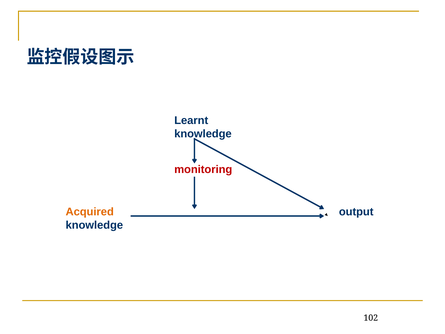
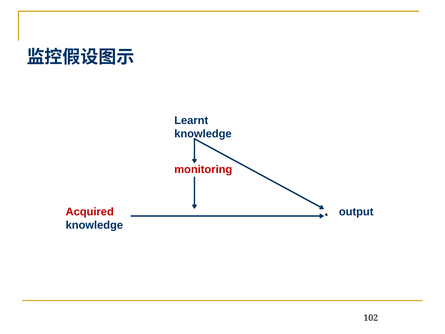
Acquired colour: orange -> red
